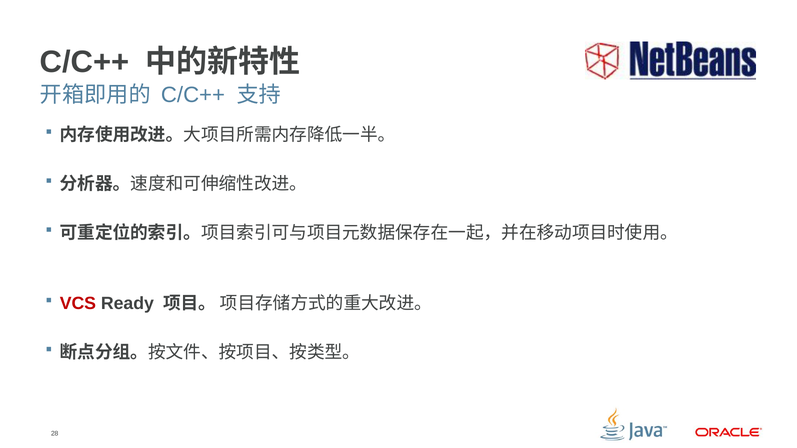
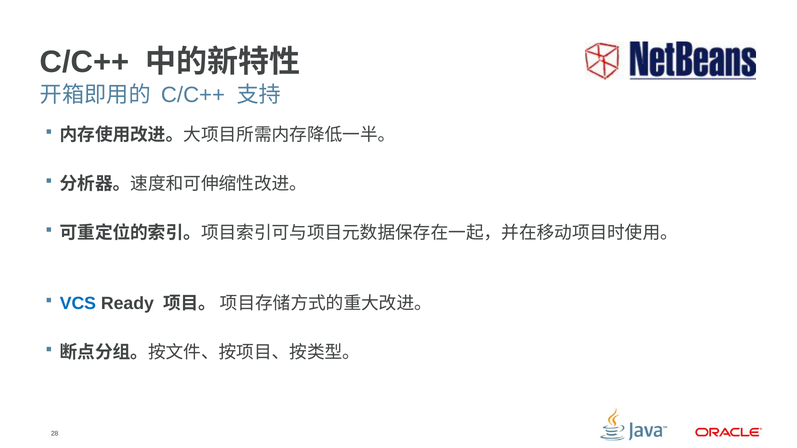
VCS colour: red -> blue
